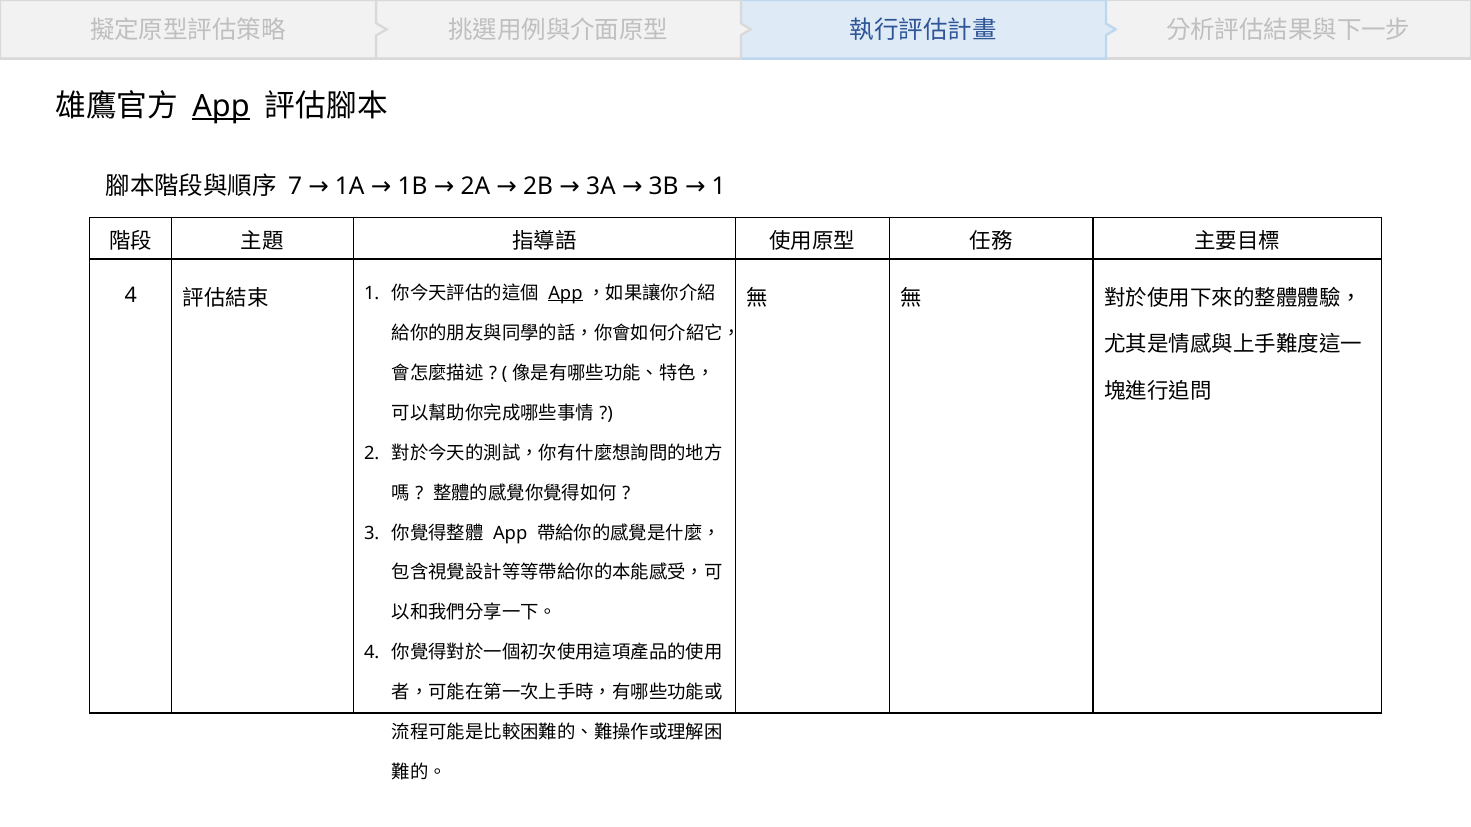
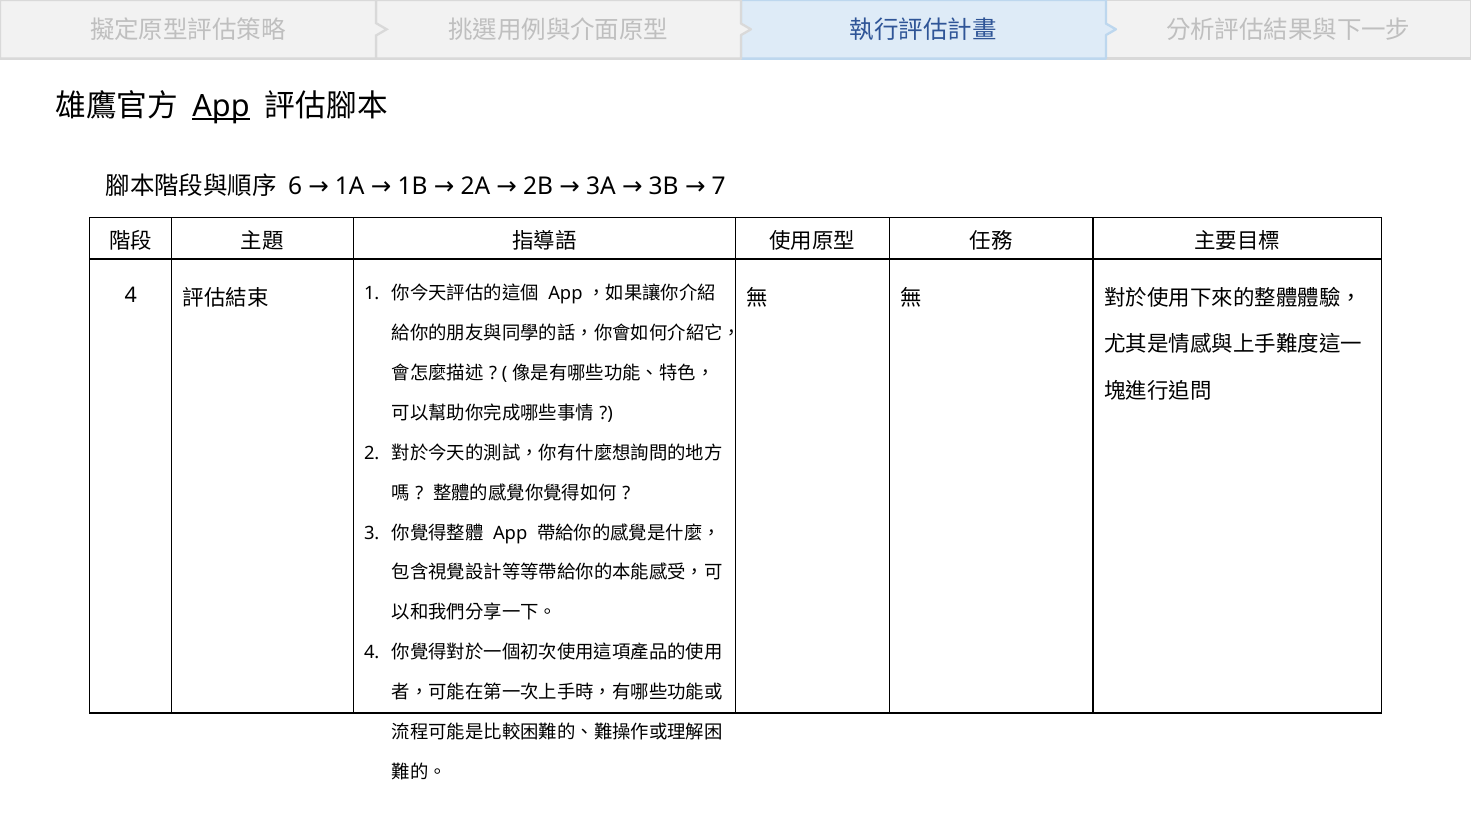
7: 7 -> 6
3B 1: 1 -> 7
App at (565, 293) underline: present -> none
